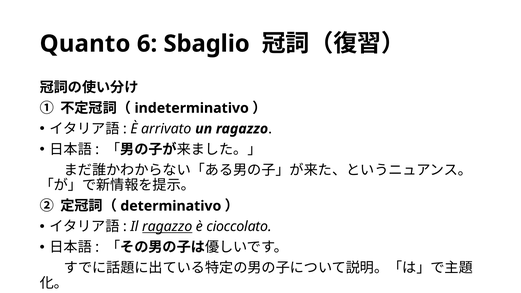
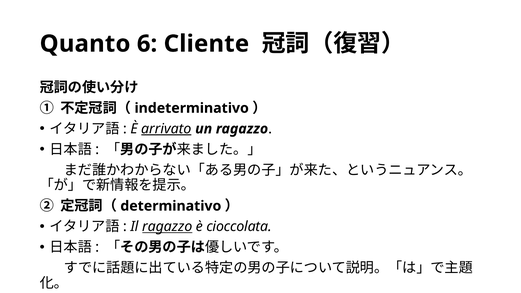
Sbaglio: Sbaglio -> Cliente
arrivato underline: none -> present
cioccolato: cioccolato -> cioccolata
